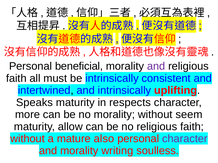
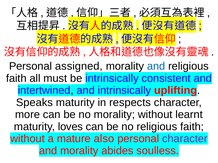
beneficial: beneficial -> assigned
and at (156, 66) colour: purple -> blue
seem: seem -> learnt
allow: allow -> loves
writing: writing -> abides
